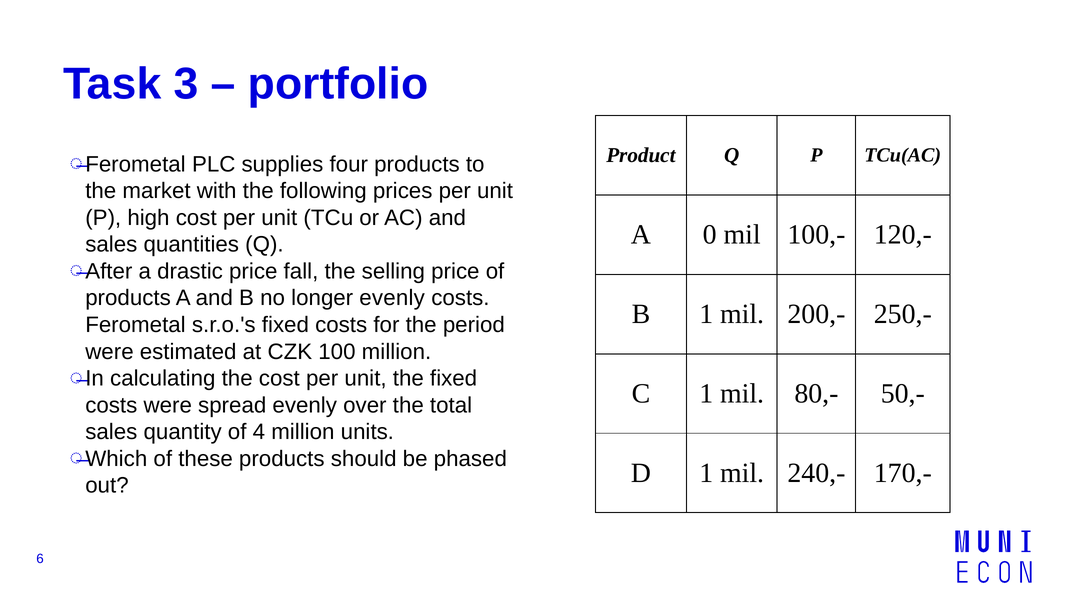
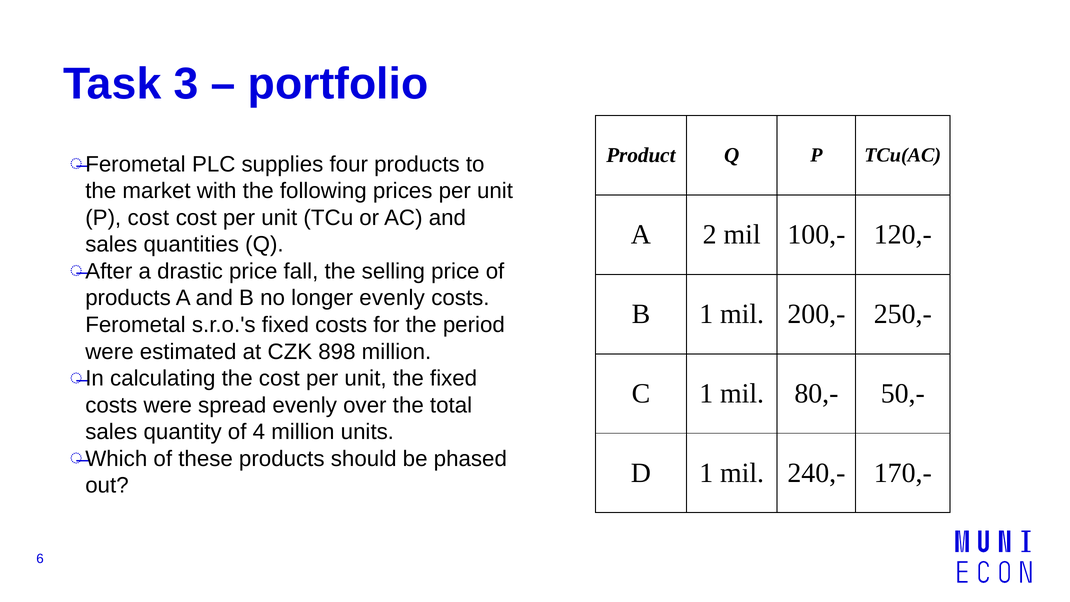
P high: high -> cost
0: 0 -> 2
100: 100 -> 898
